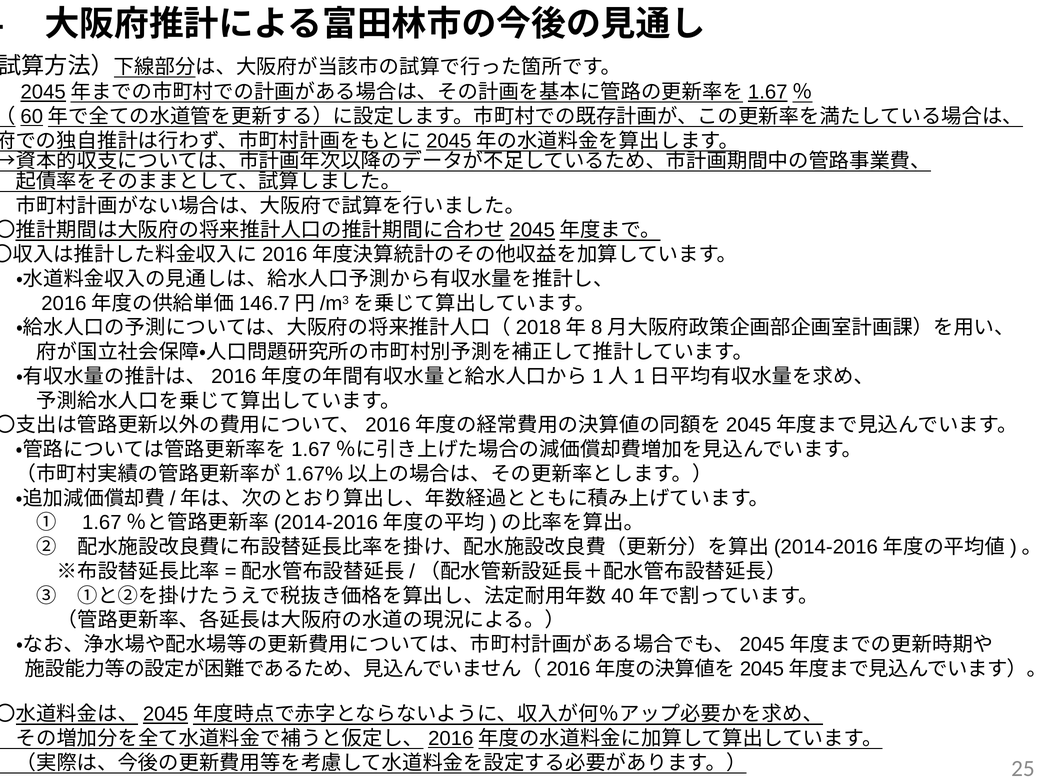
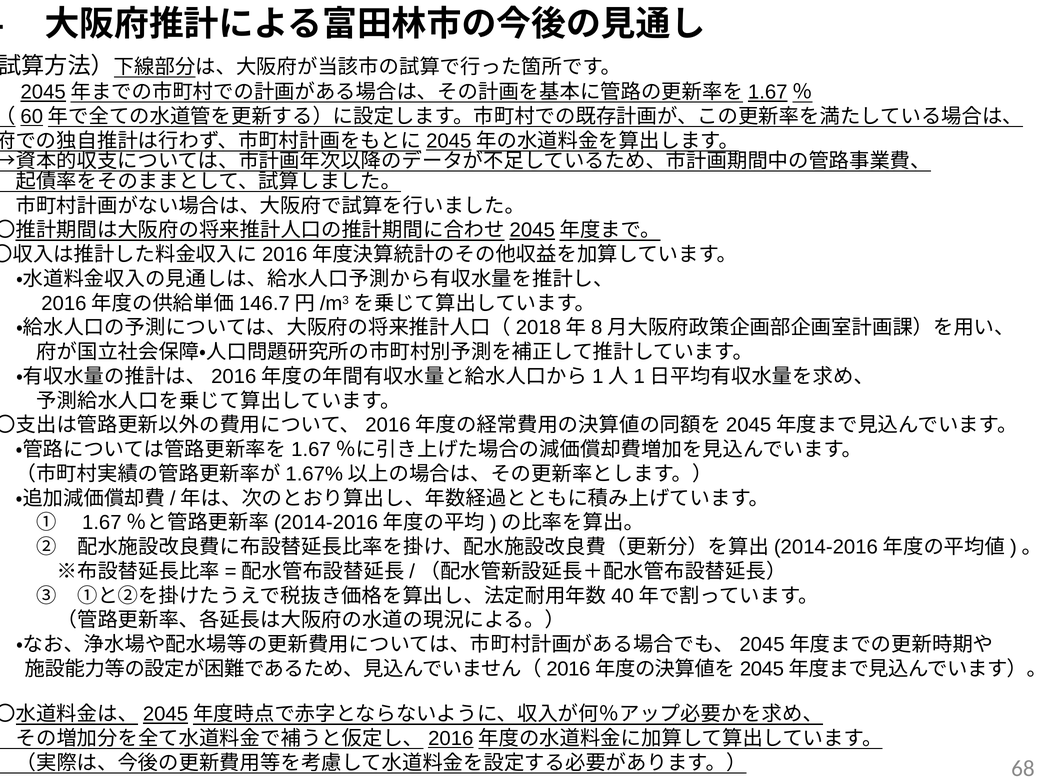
25: 25 -> 68
